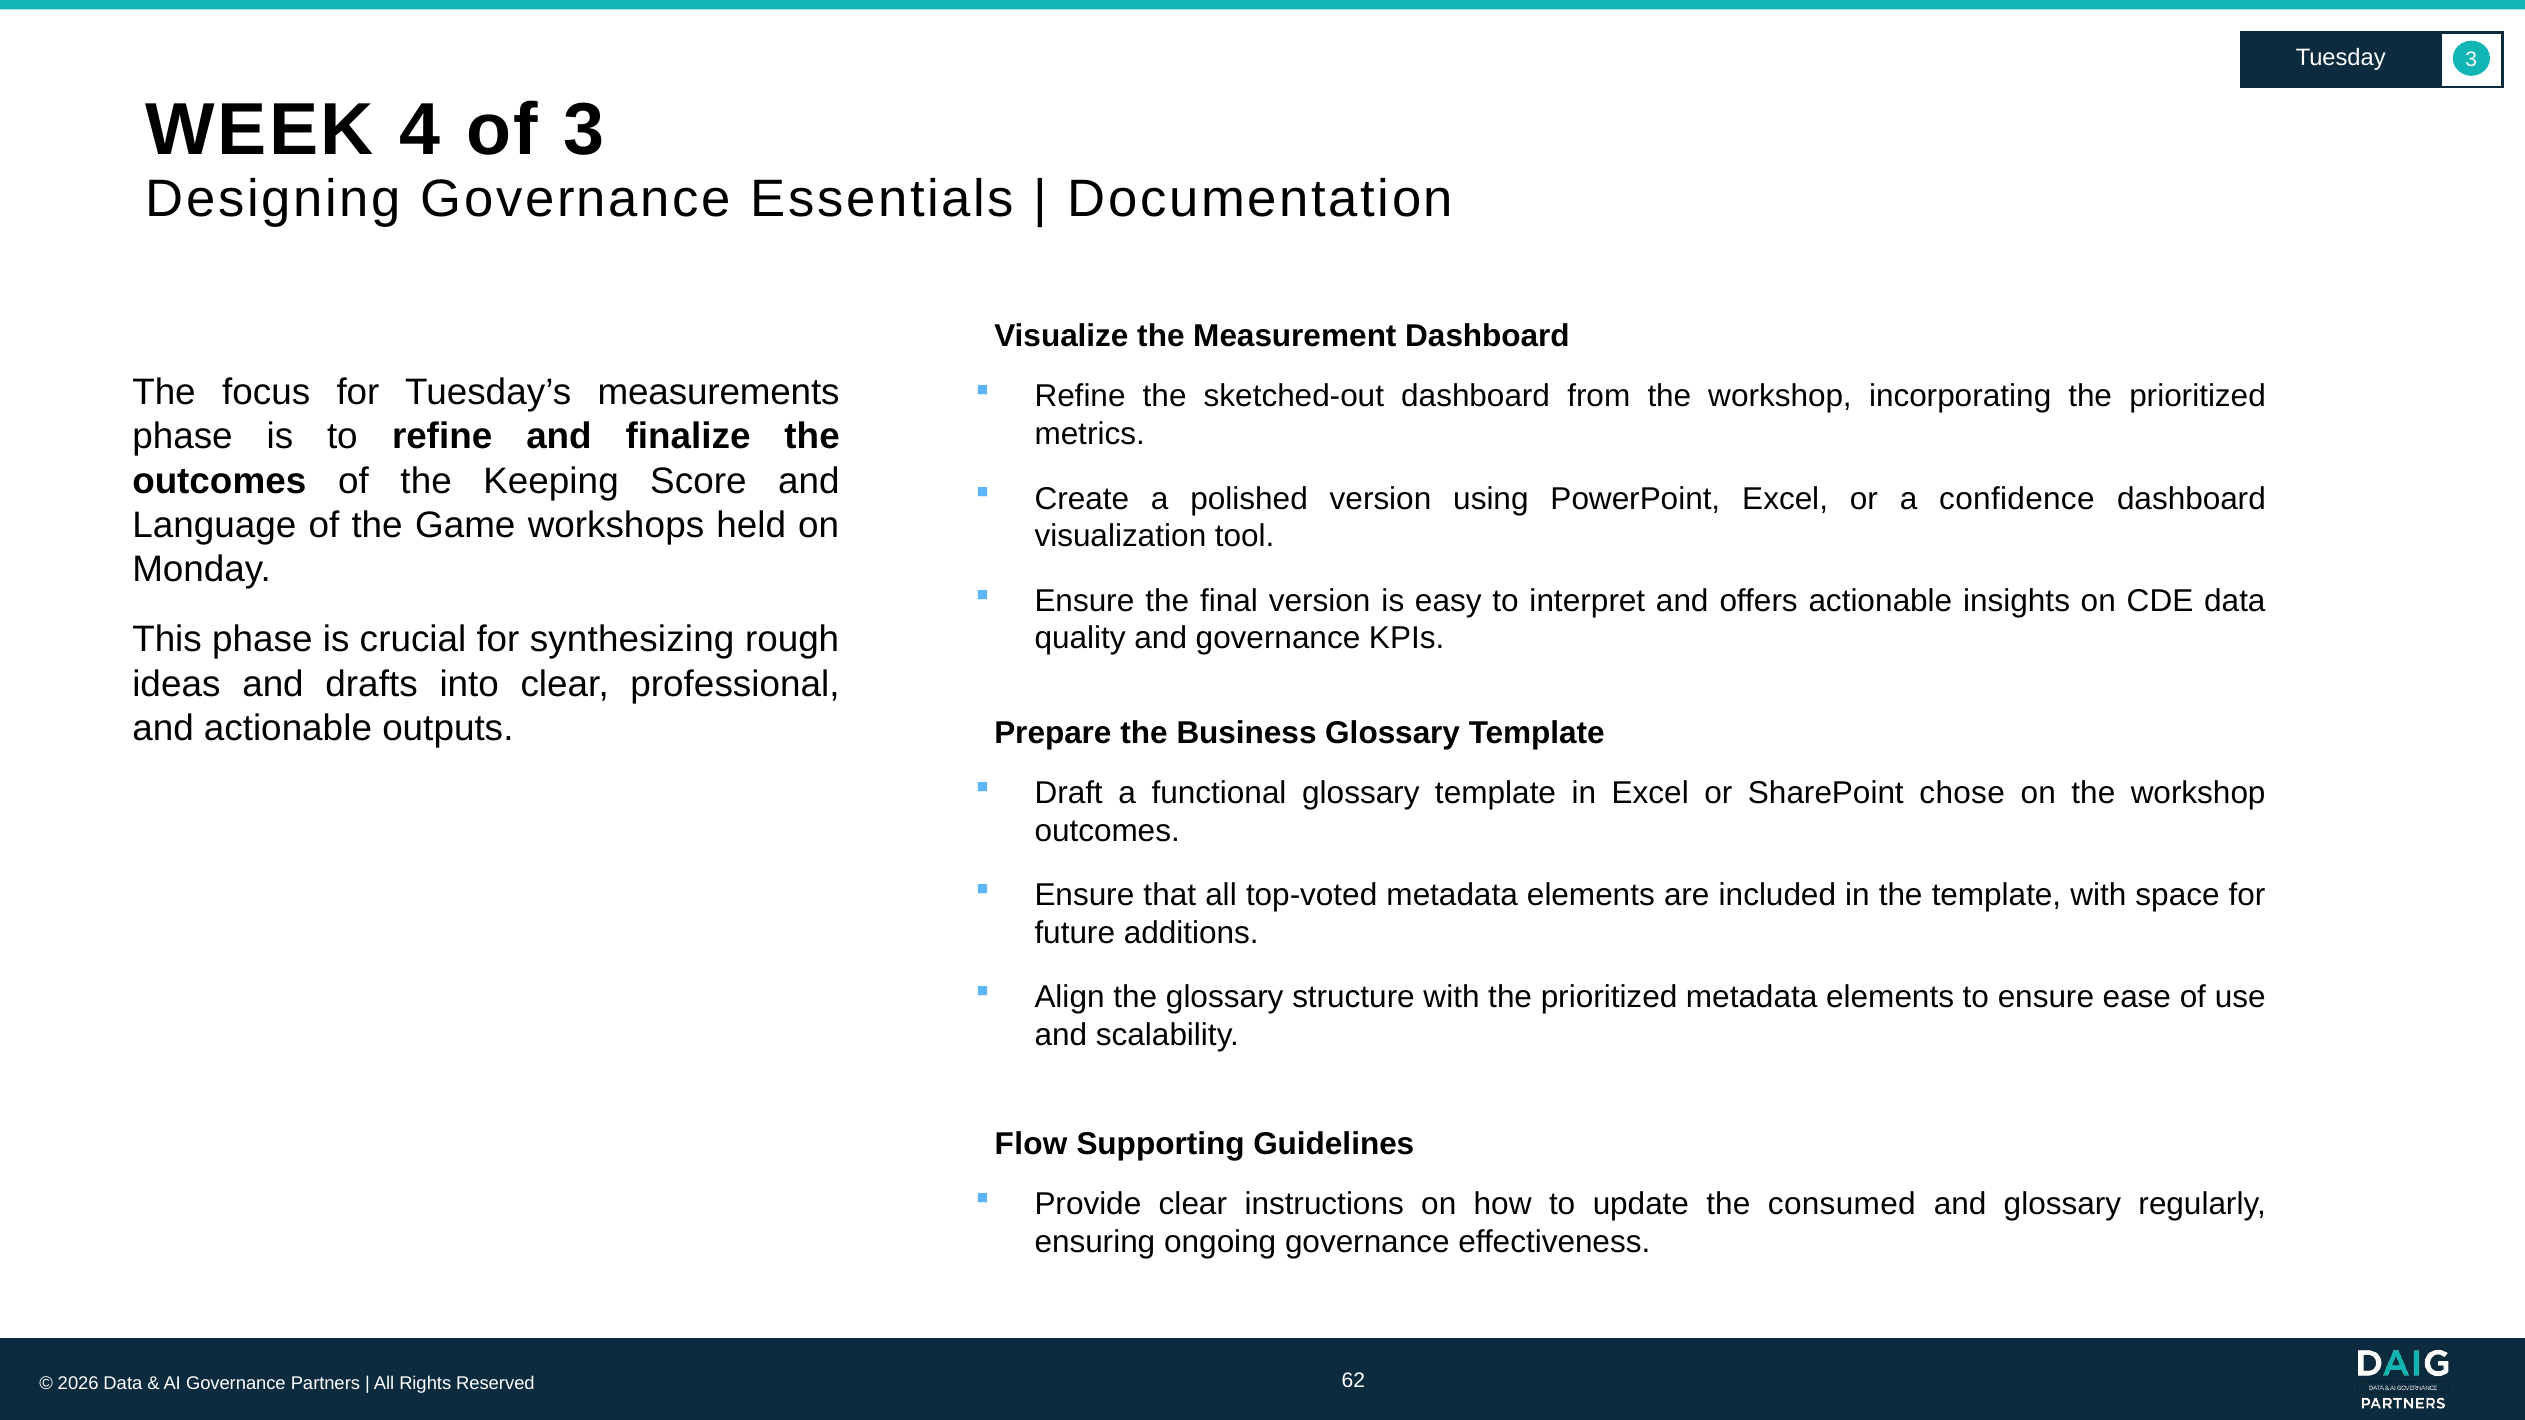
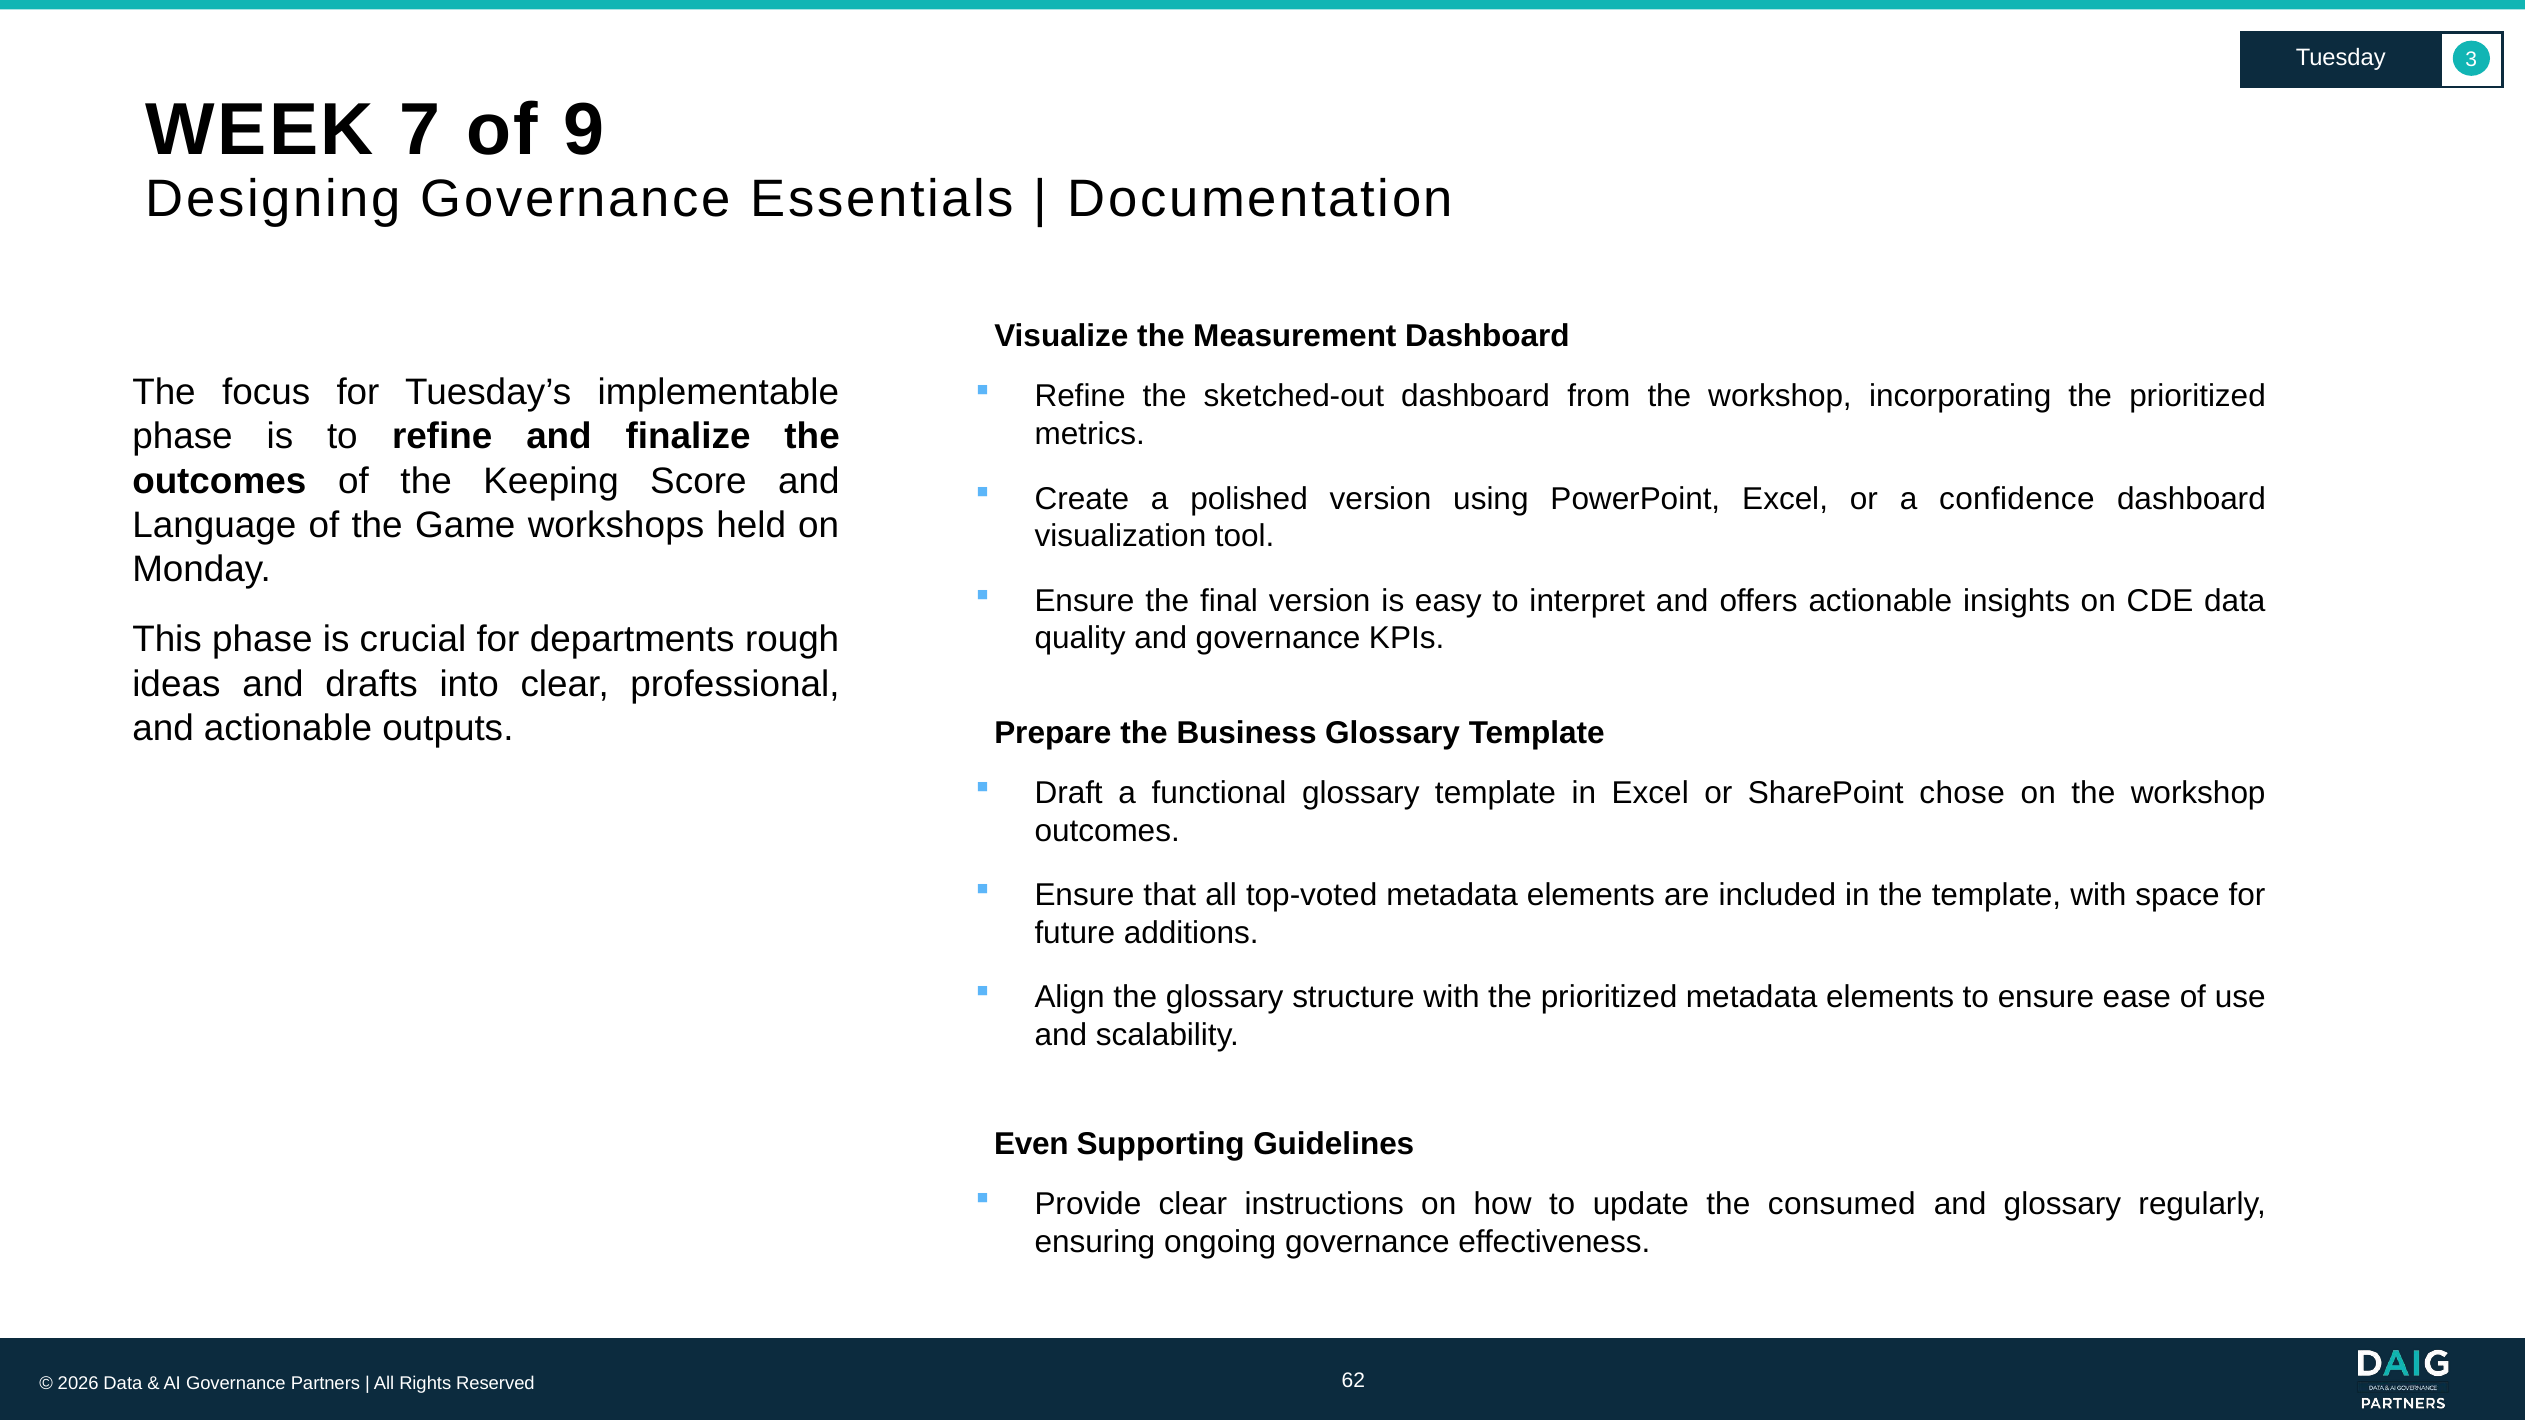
4: 4 -> 7
of 3: 3 -> 9
measurements: measurements -> implementable
synthesizing: synthesizing -> departments
Flow: Flow -> Even
